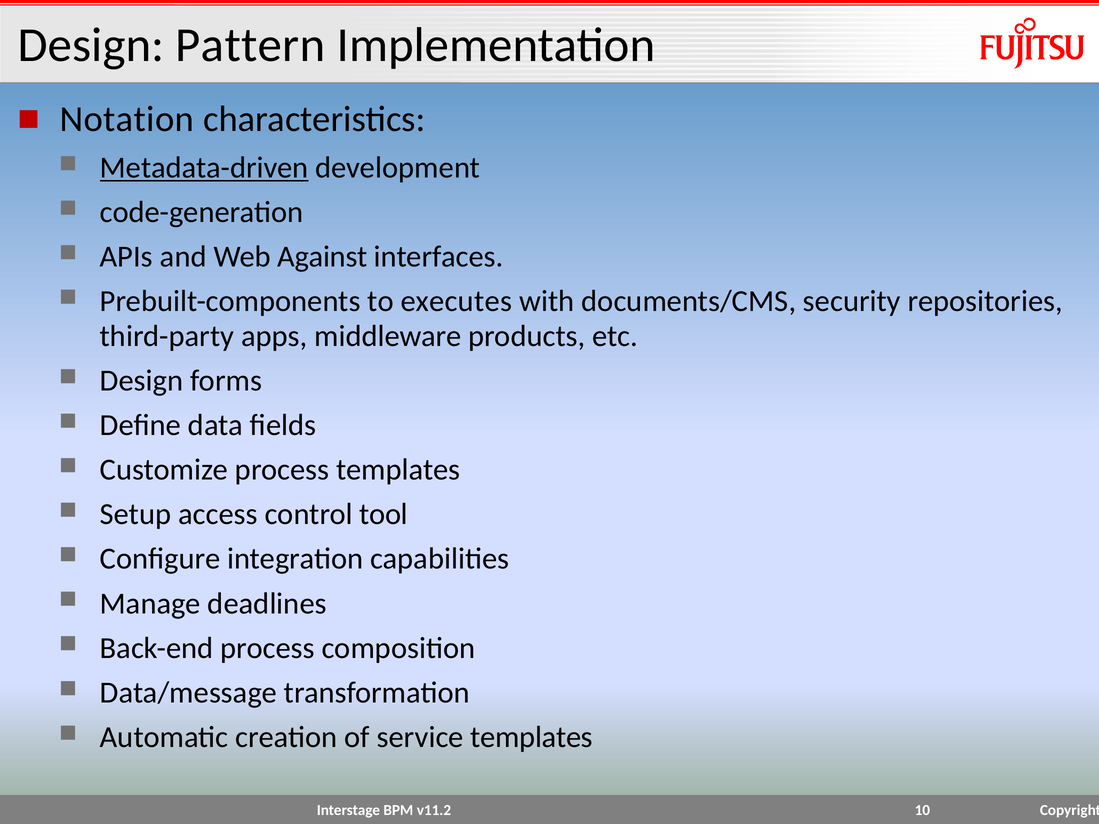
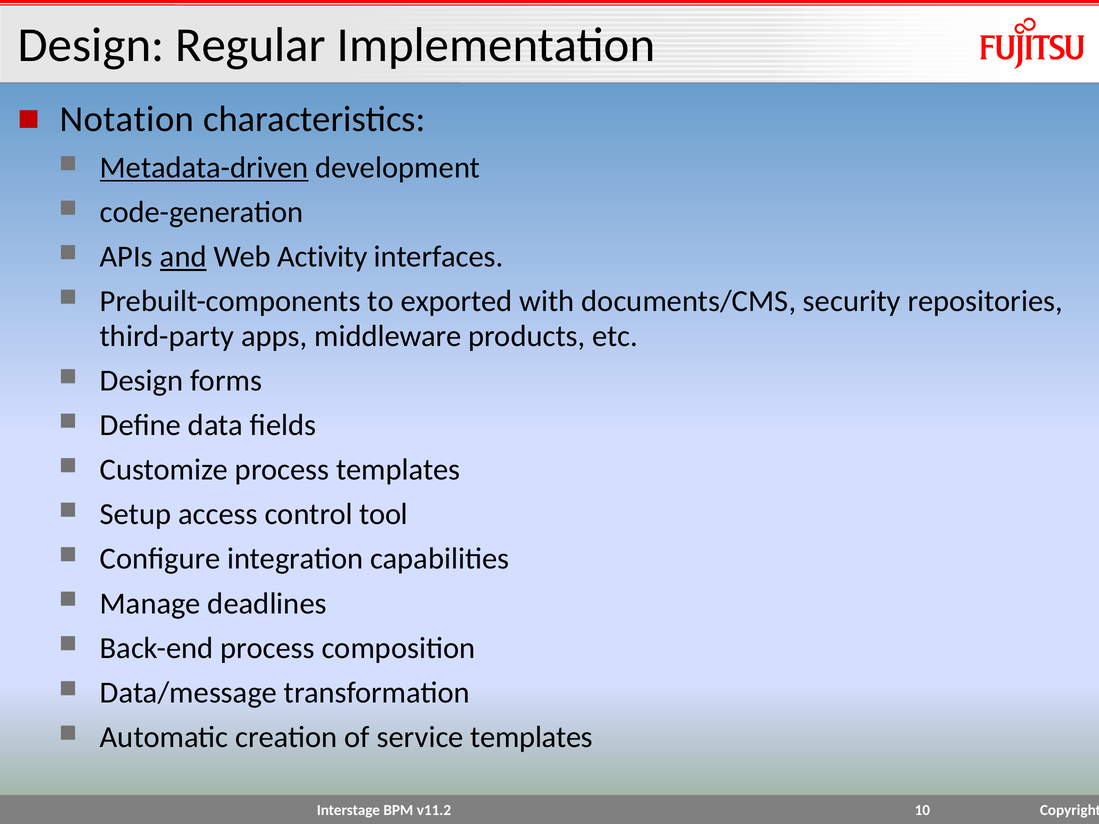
Pattern: Pattern -> Regular
and underline: none -> present
Against: Against -> Activity
executes: executes -> exported
